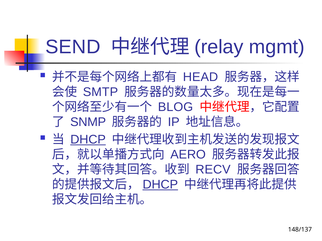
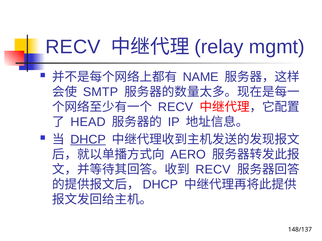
SEND at (73, 47): SEND -> RECV
HEAD: HEAD -> NAME
BLOG at (175, 107): BLOG -> RECV
SNMP: SNMP -> HEAD
DHCP at (160, 185) underline: present -> none
